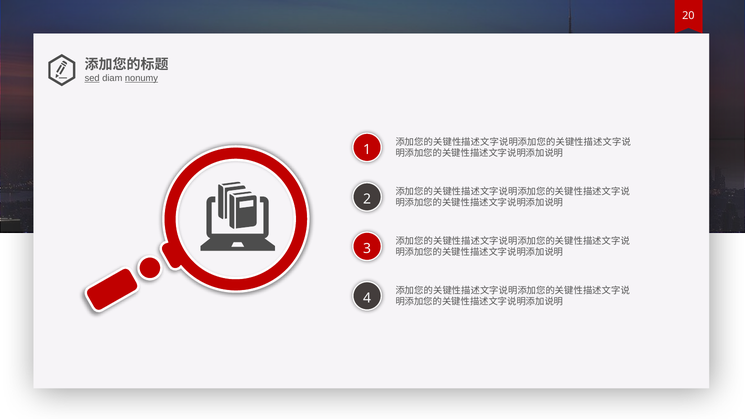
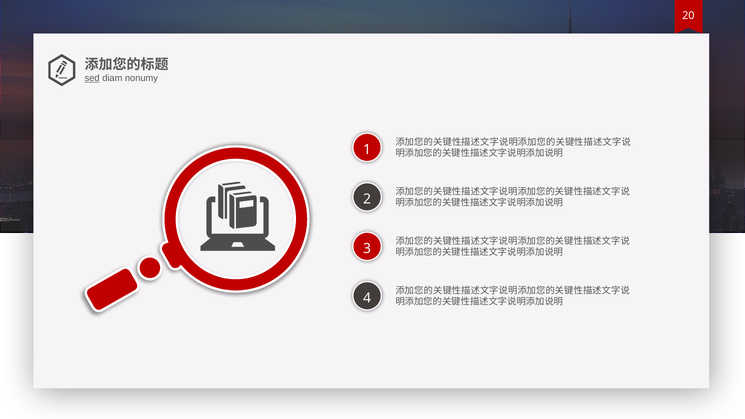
nonumy underline: present -> none
